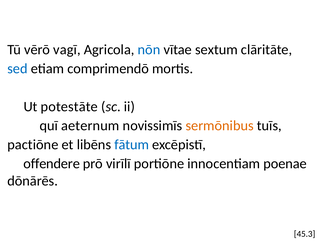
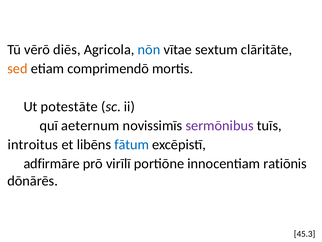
vagī: vagī -> diēs
sed colour: blue -> orange
sermōnibus colour: orange -> purple
pactiōne: pactiōne -> introitus
offendere: offendere -> adfirmāre
poenae: poenae -> ratiōnis
